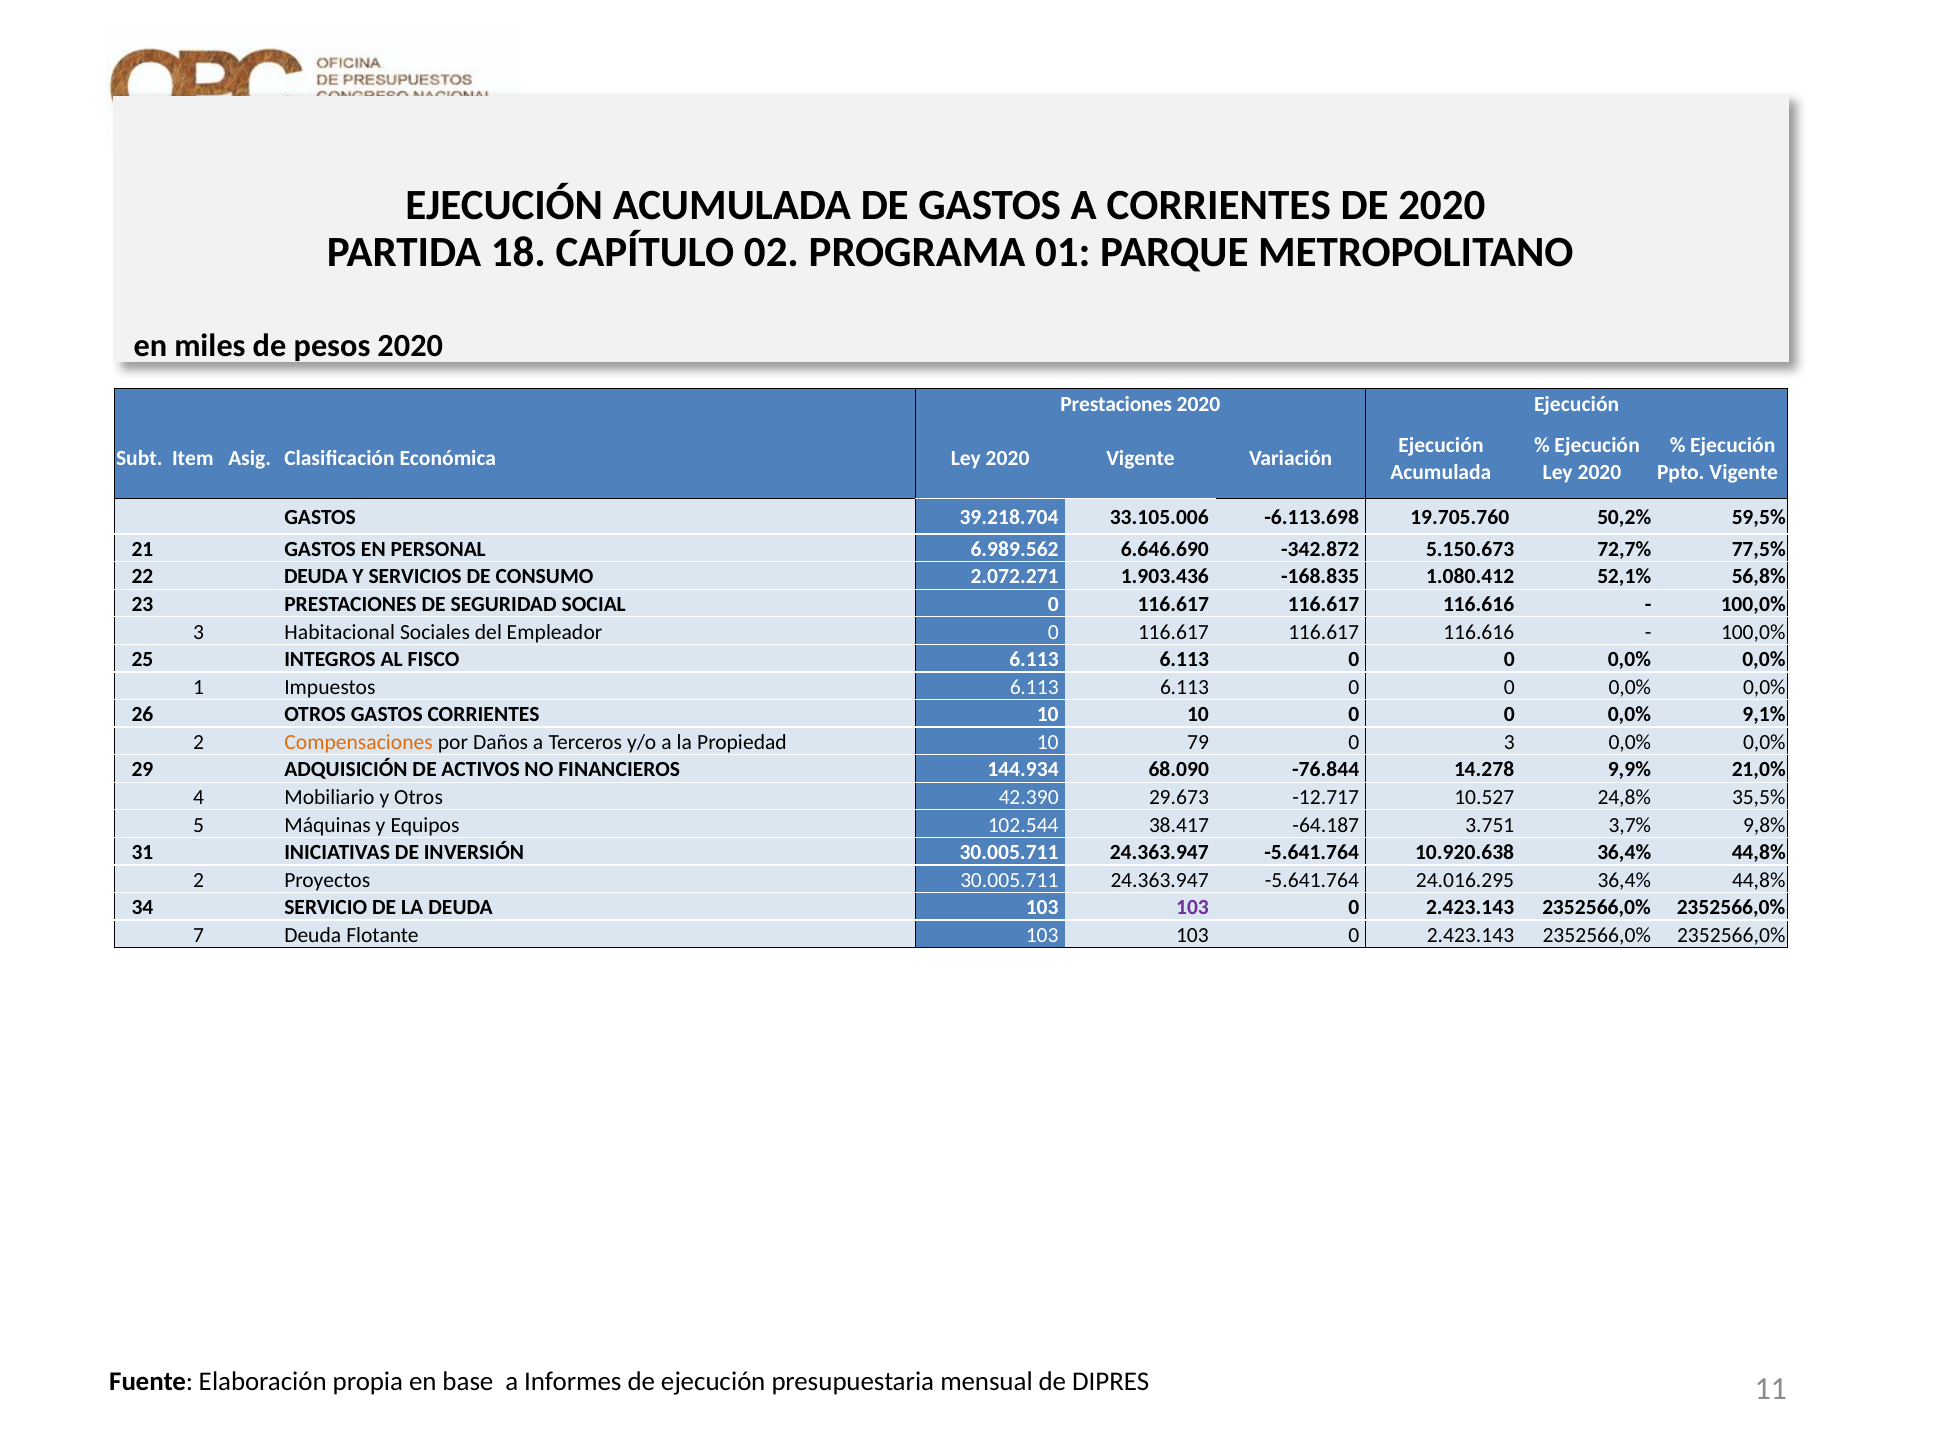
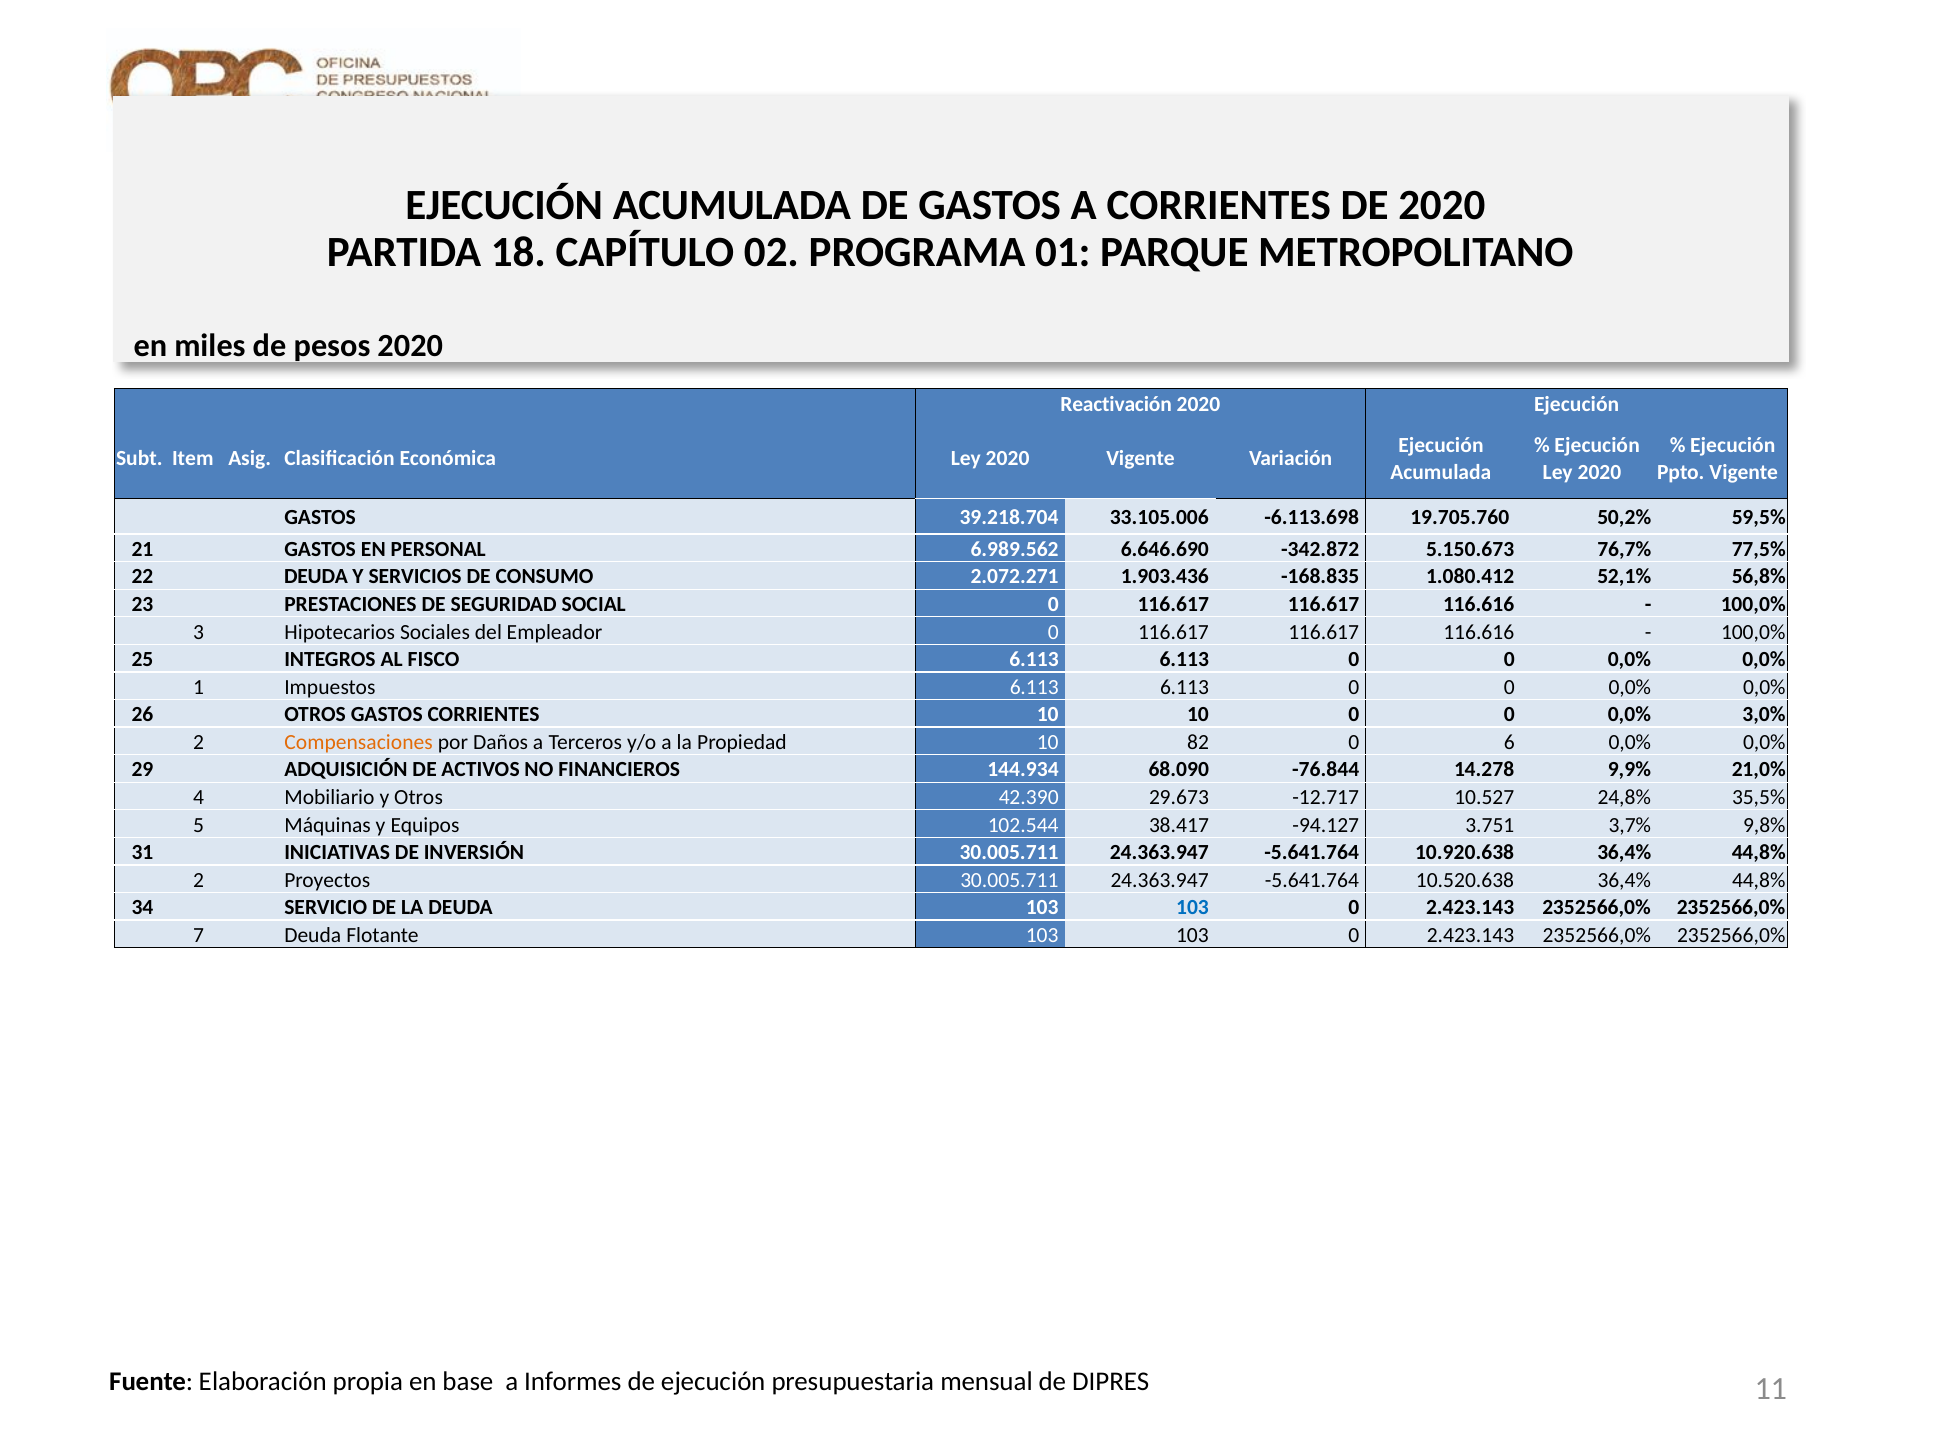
Prestaciones at (1116, 404): Prestaciones -> Reactivación
72,7%: 72,7% -> 76,7%
Habitacional: Habitacional -> Hipotecarios
9,1%: 9,1% -> 3,0%
79: 79 -> 82
0 3: 3 -> 6
-64.187: -64.187 -> -94.127
24.016.295: 24.016.295 -> 10.520.638
103 at (1193, 908) colour: purple -> blue
